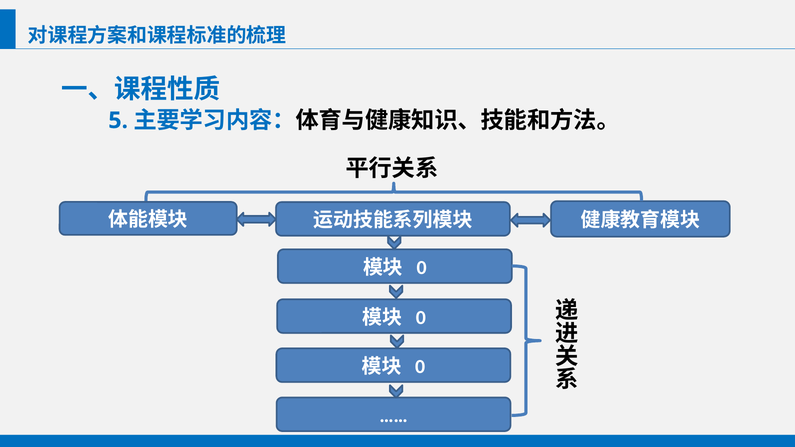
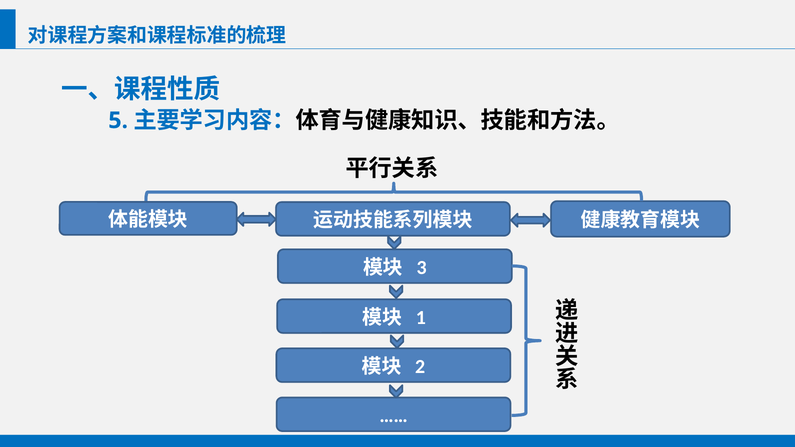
0 at (422, 268): 0 -> 3
0 at (421, 318): 0 -> 1
0 at (420, 367): 0 -> 2
